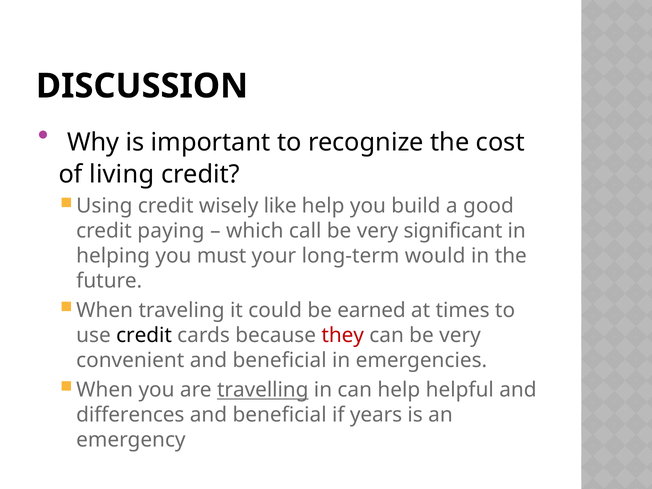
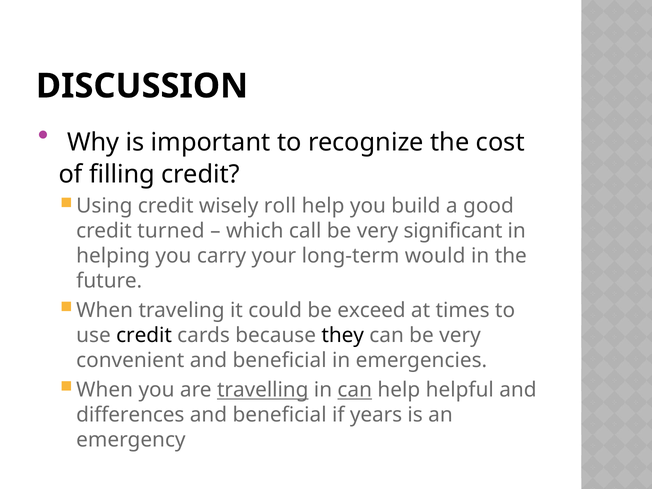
living: living -> filling
like: like -> roll
paying: paying -> turned
must: must -> carry
earned: earned -> exceed
they colour: red -> black
can at (355, 390) underline: none -> present
